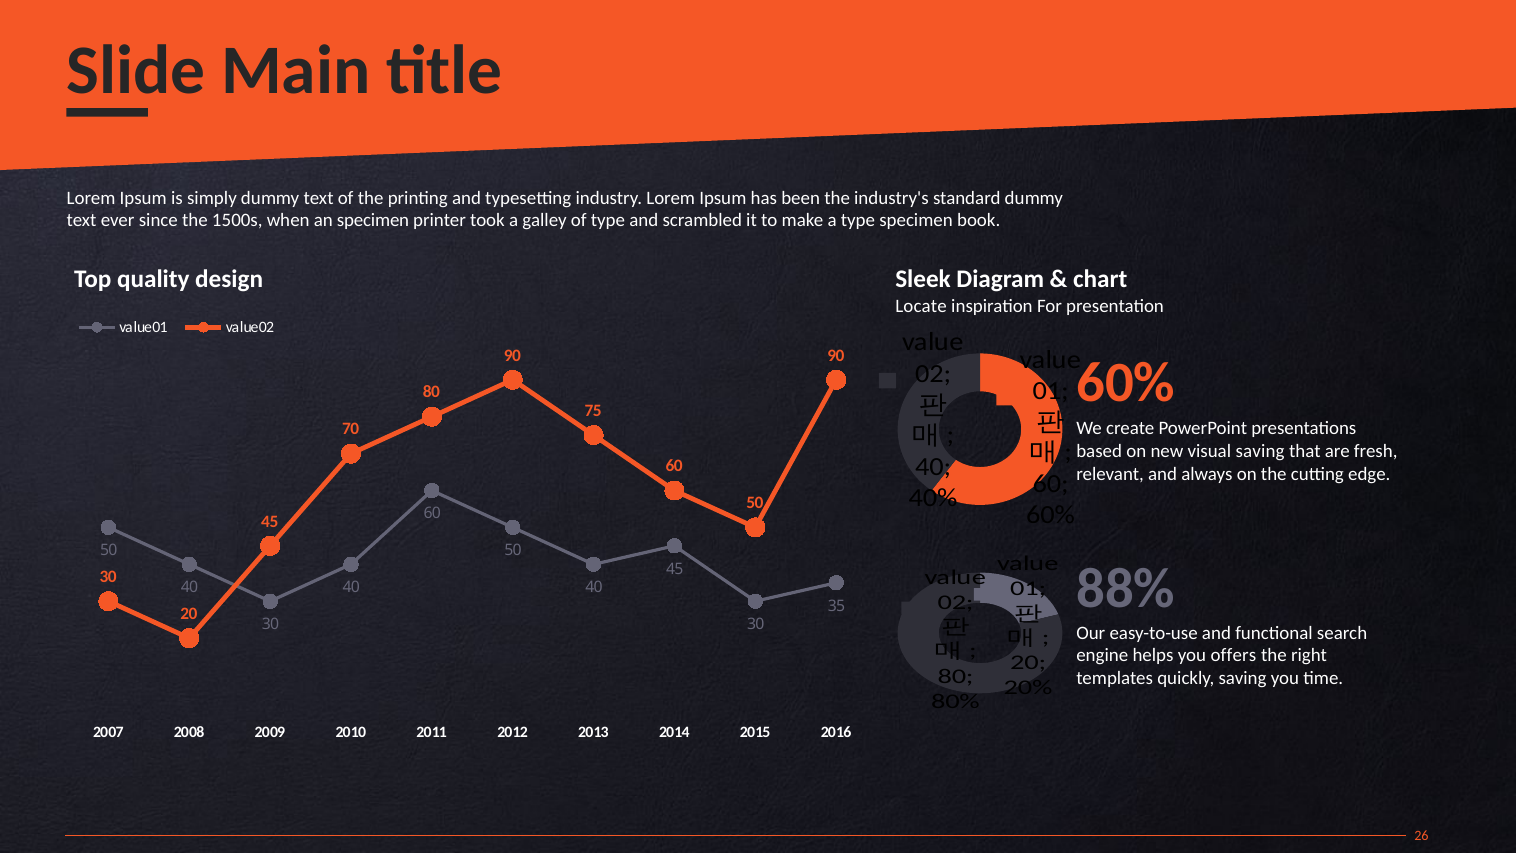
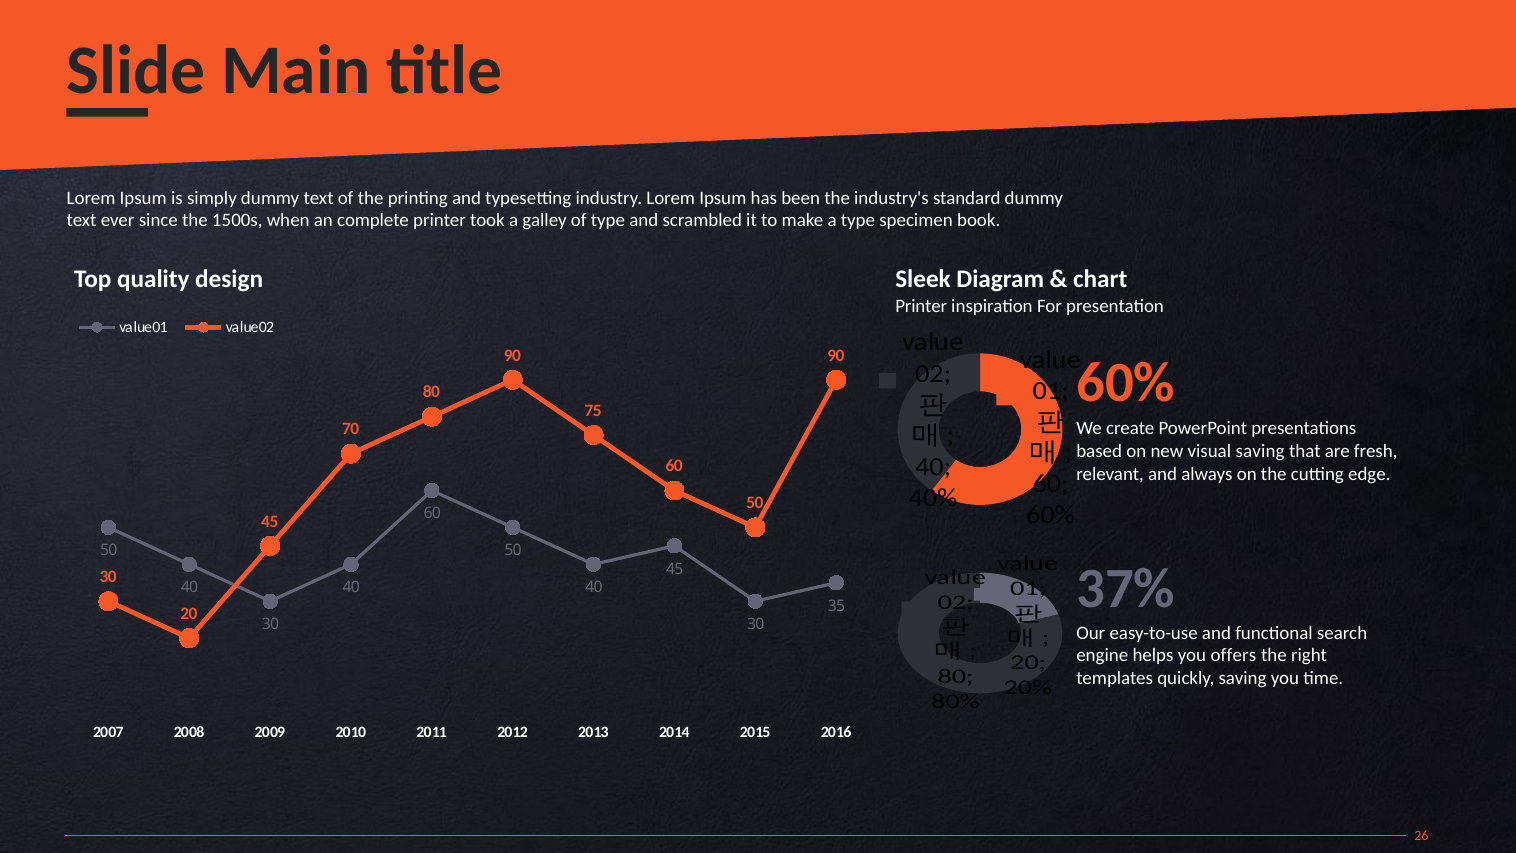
an specimen: specimen -> complete
Locate at (921, 307): Locate -> Printer
88%: 88% -> 37%
